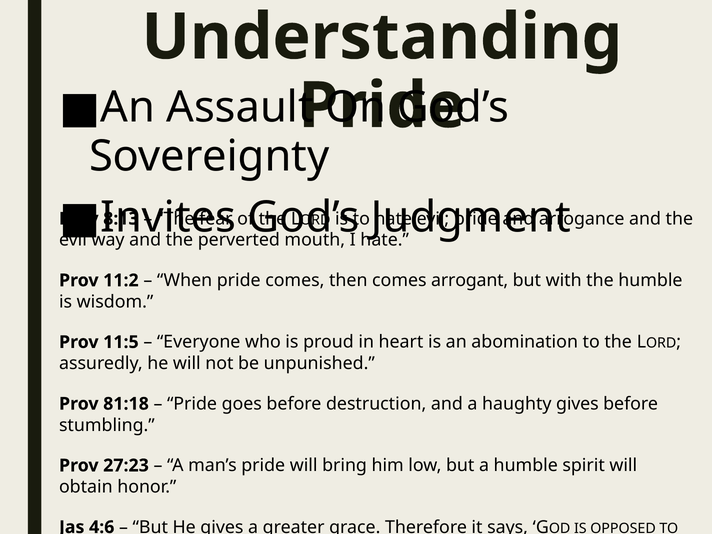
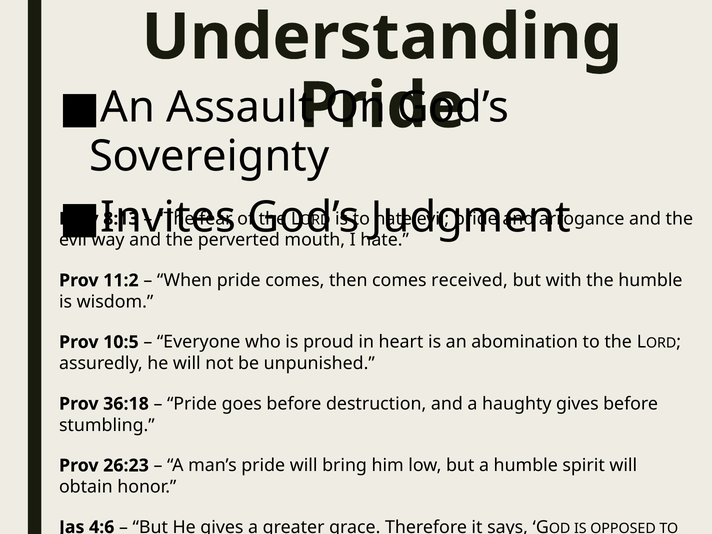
arrogant: arrogant -> received
11:5: 11:5 -> 10:5
81:18: 81:18 -> 36:18
27:23: 27:23 -> 26:23
